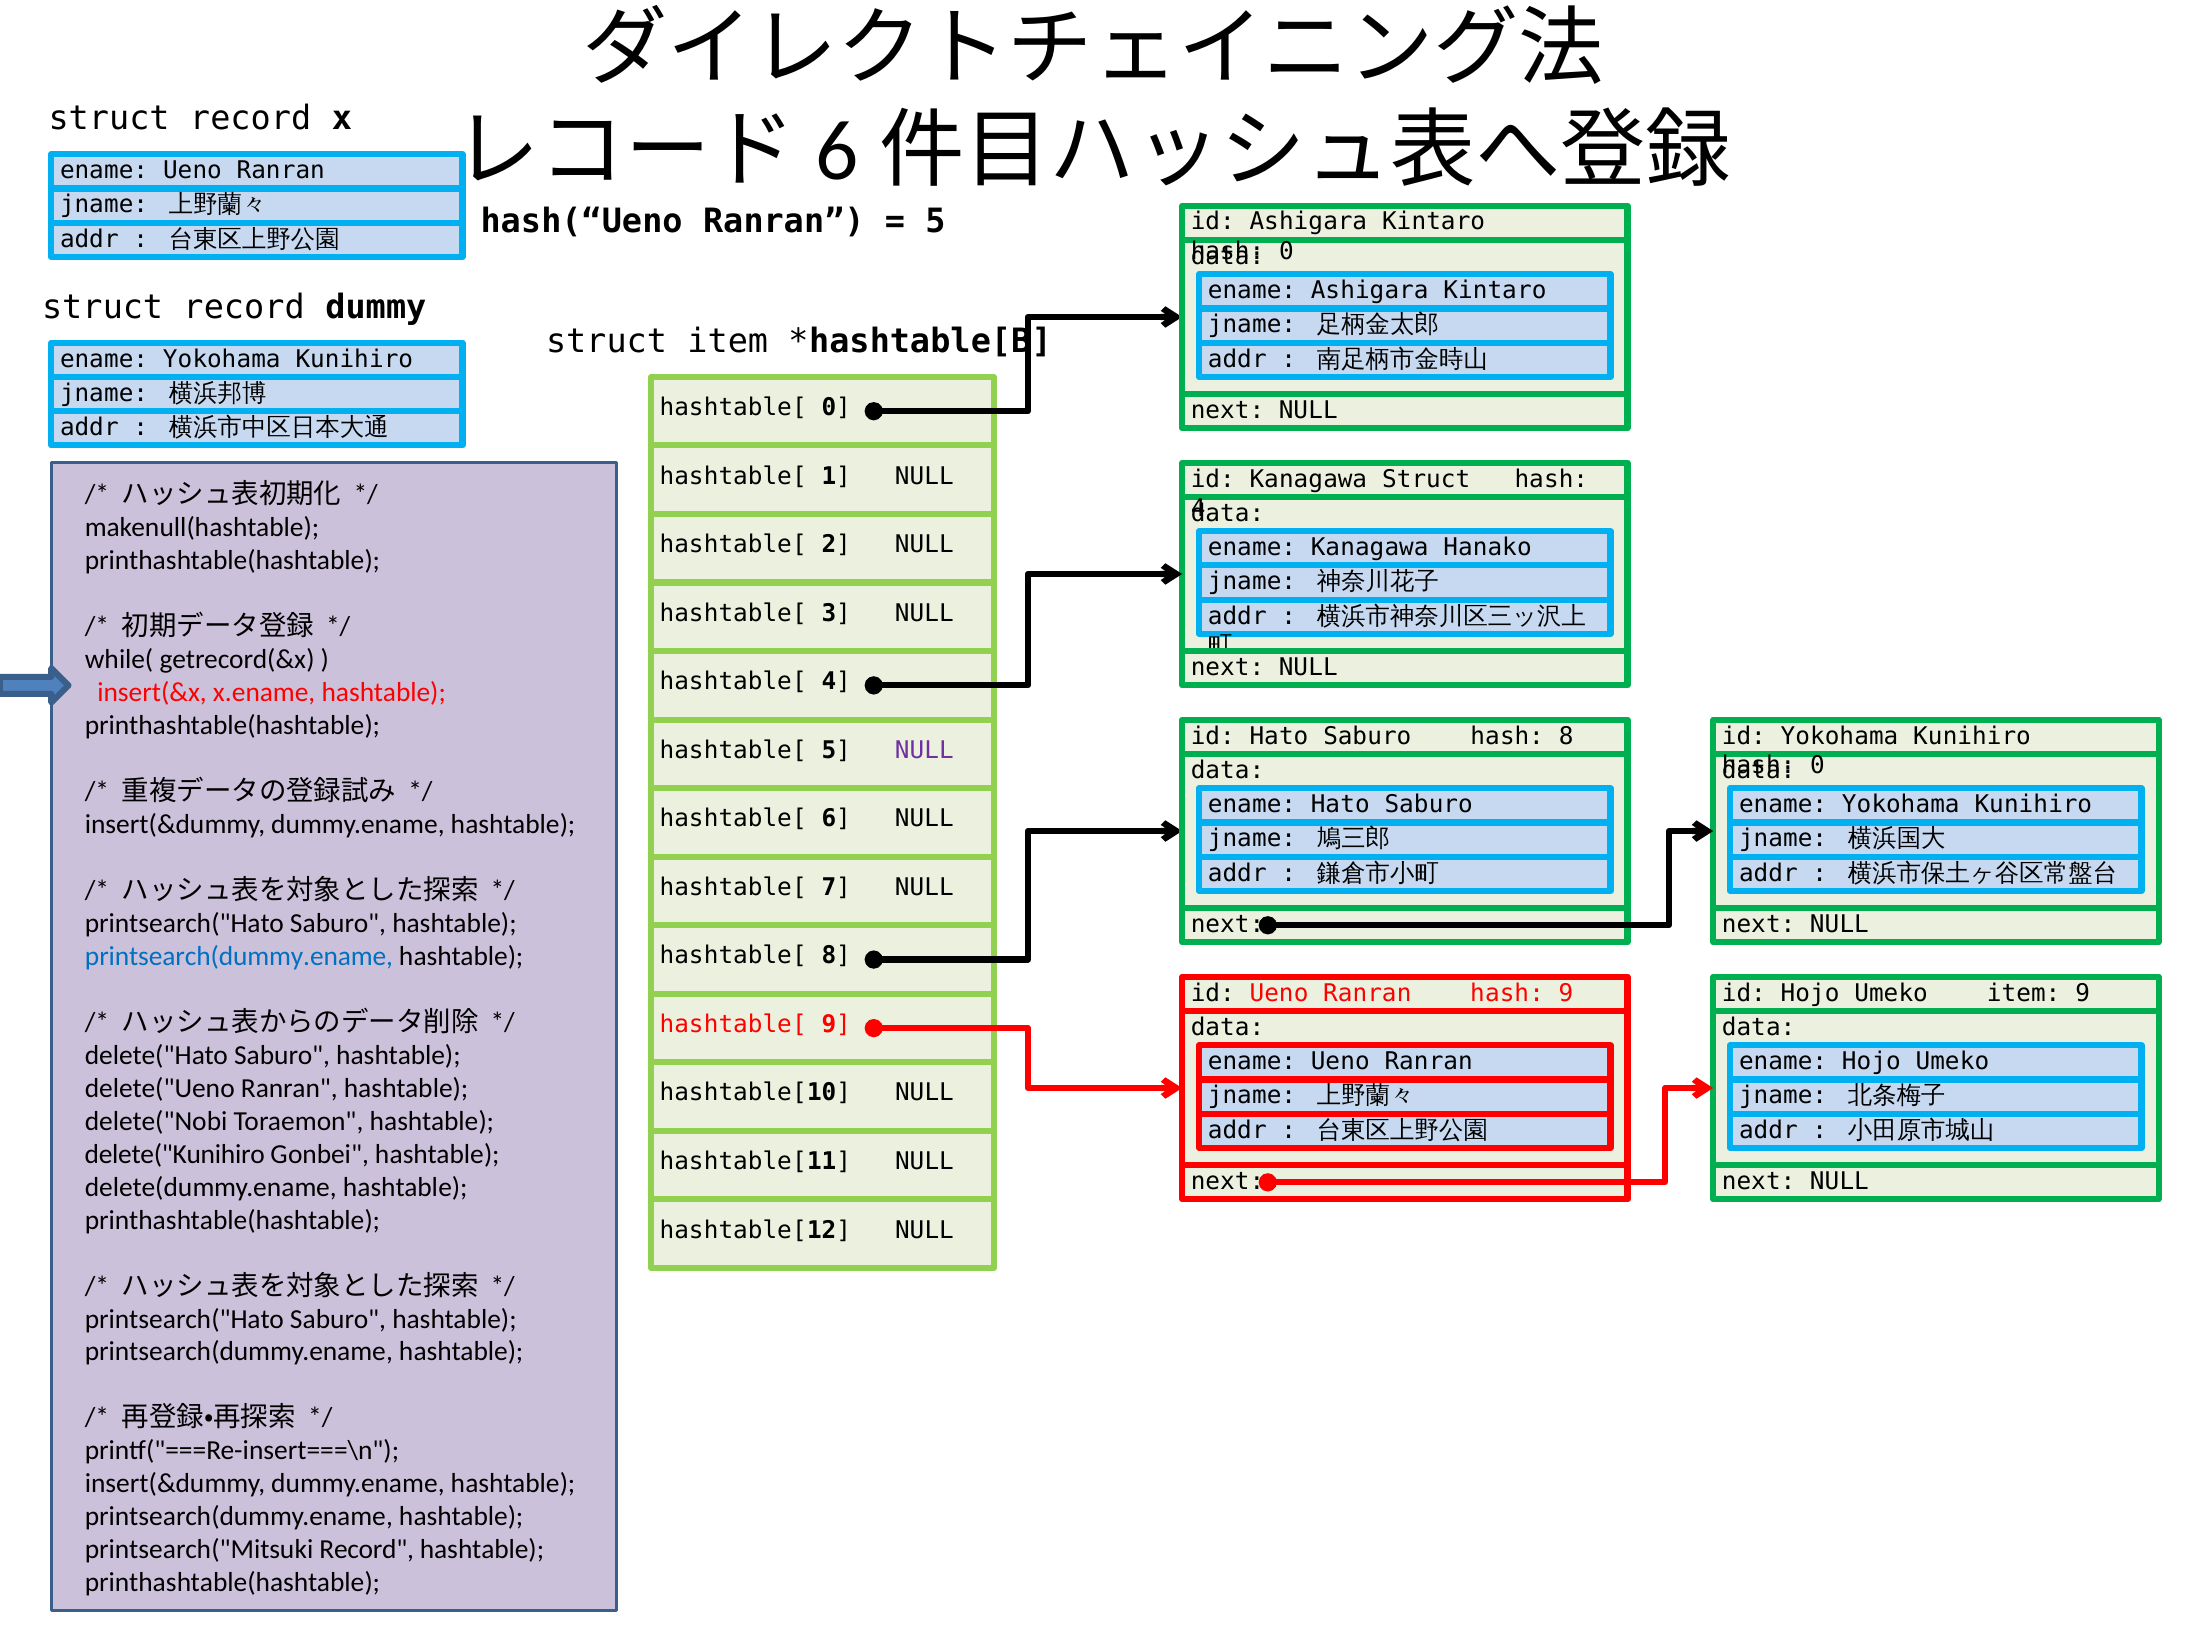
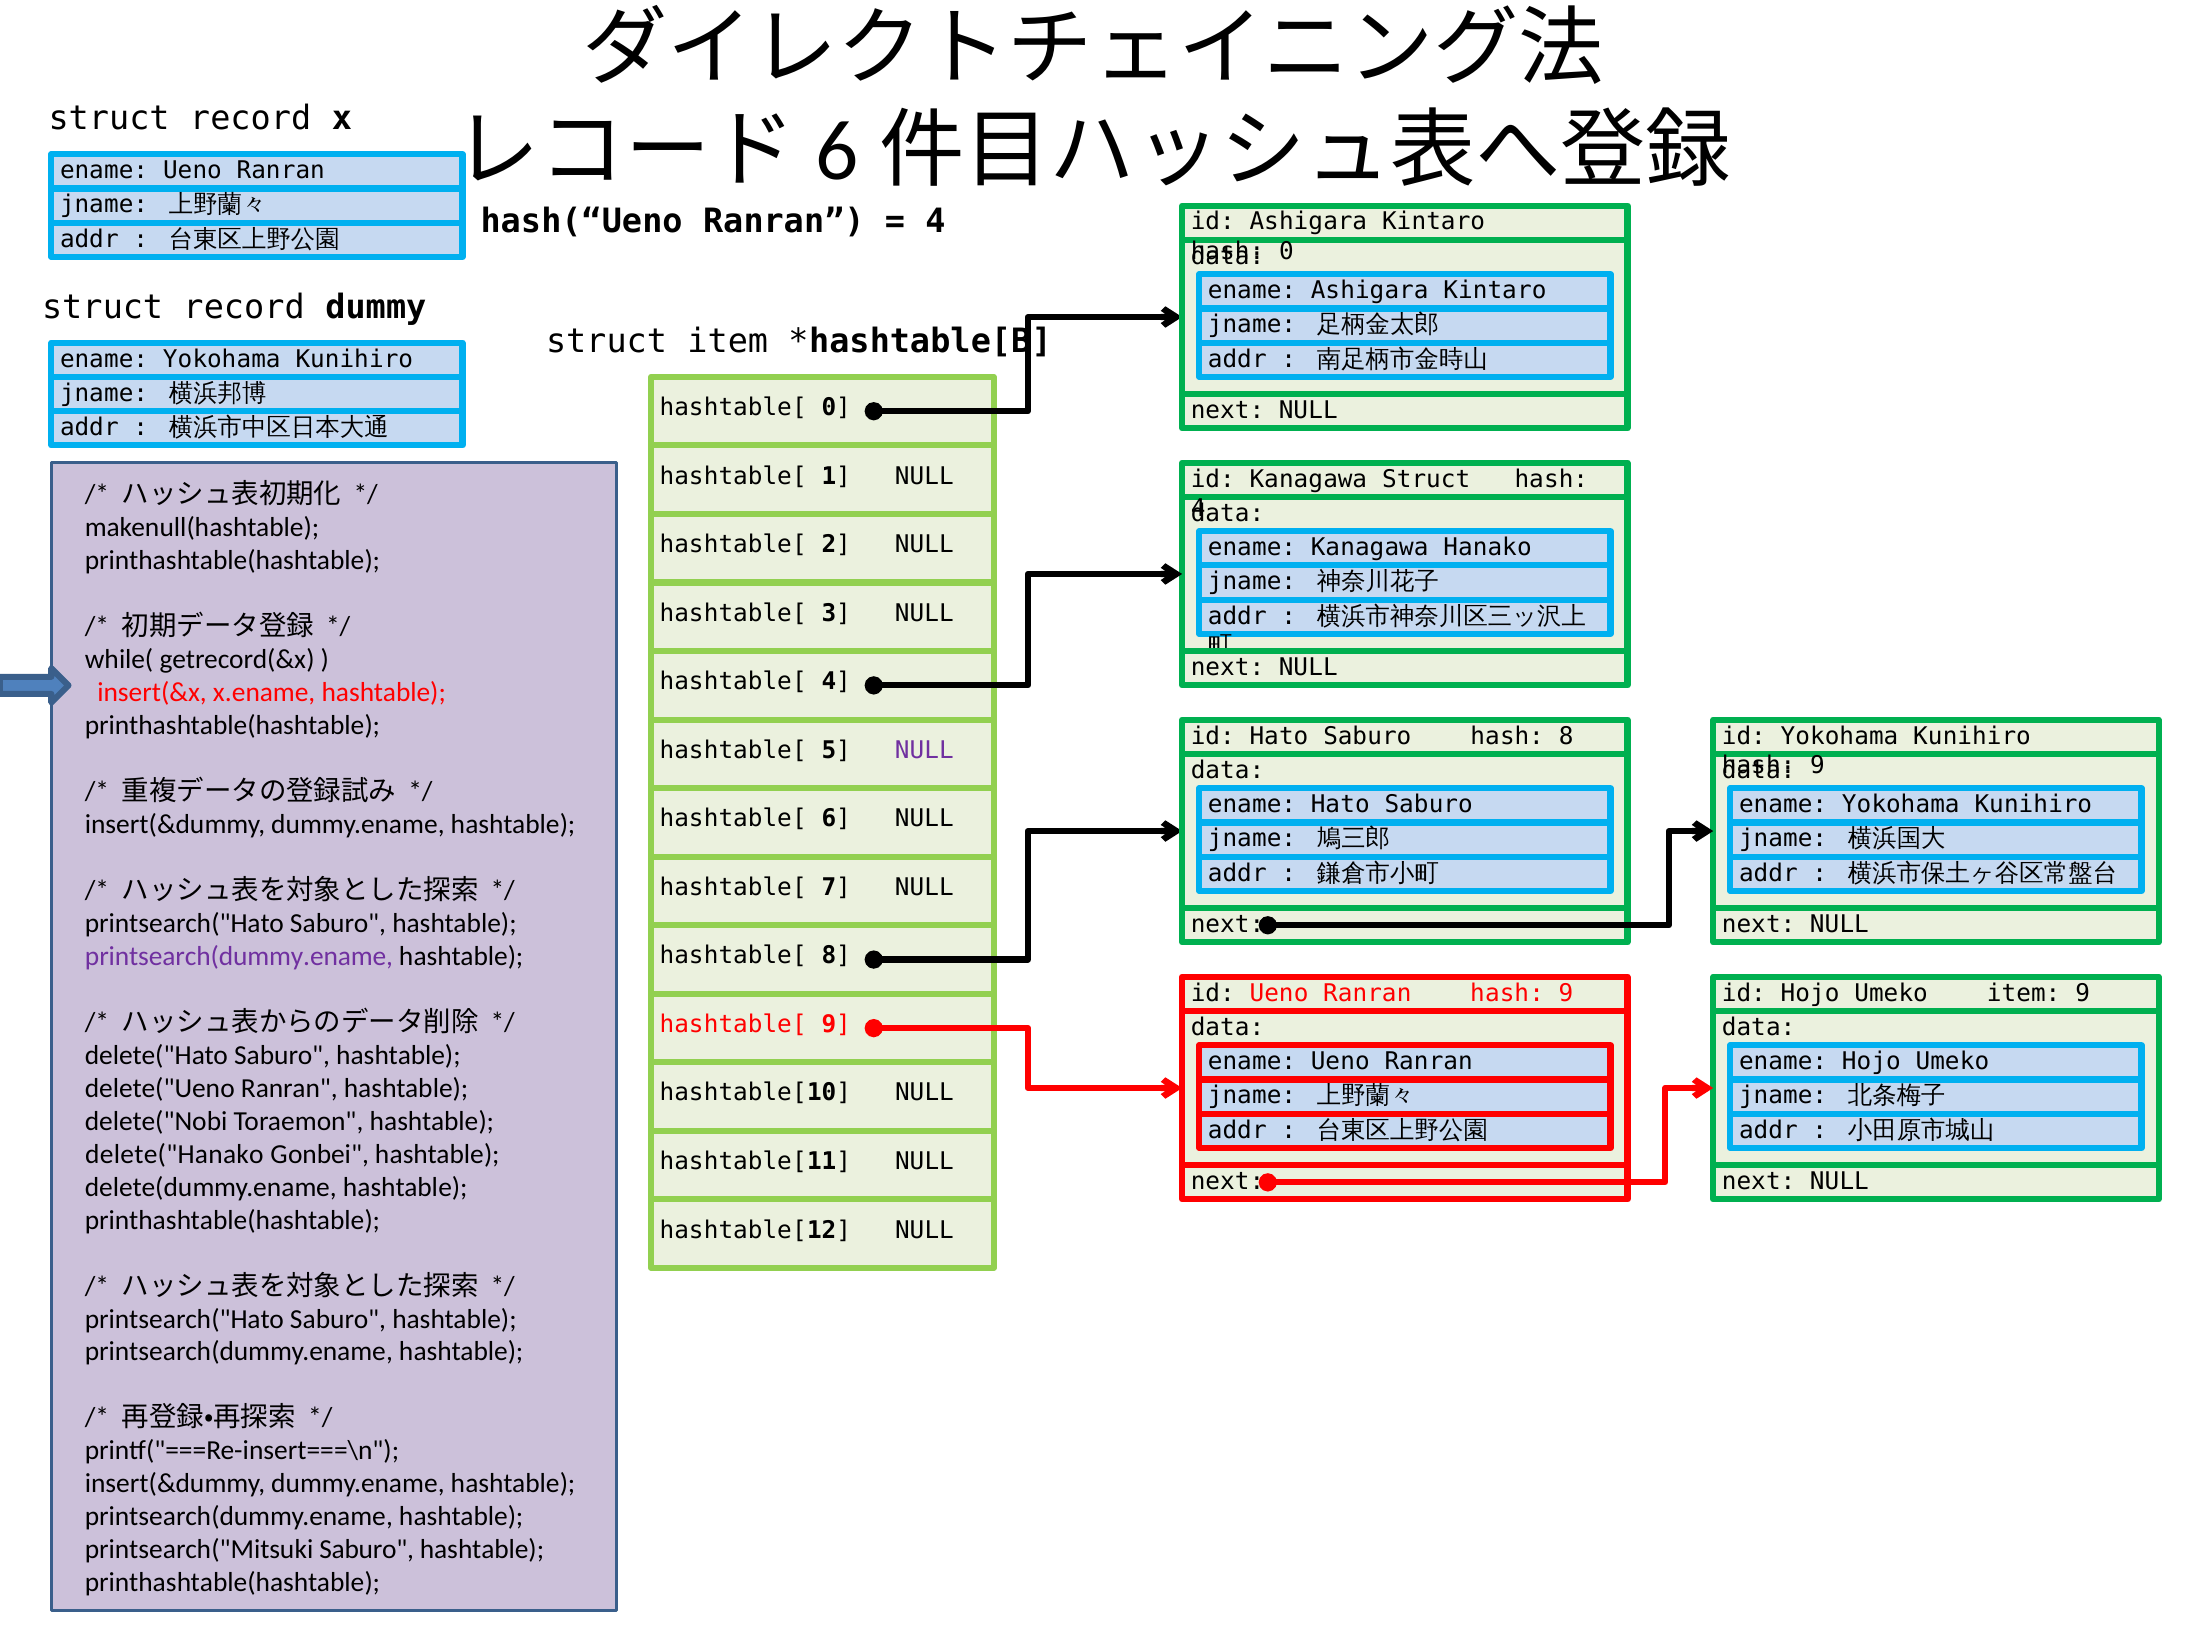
5 at (935, 222): 5 -> 4
0 at (1818, 765): 0 -> 9
printsearch(dummy.ename at (239, 956) colour: blue -> purple
delete("Kunihiro: delete("Kunihiro -> delete("Hanako
printsearch("Mitsuki Record: Record -> Saburo
